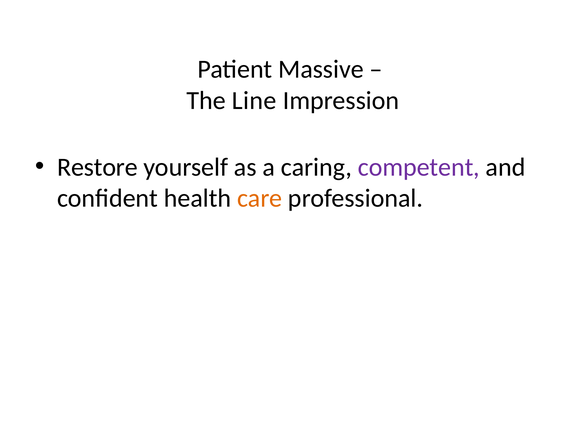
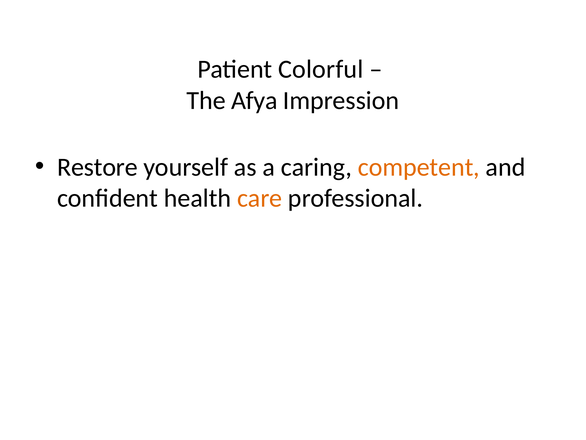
Massive: Massive -> Colorful
Line: Line -> Afya
competent colour: purple -> orange
